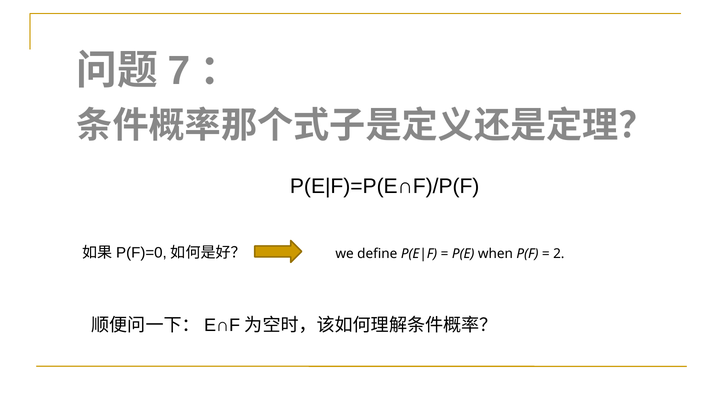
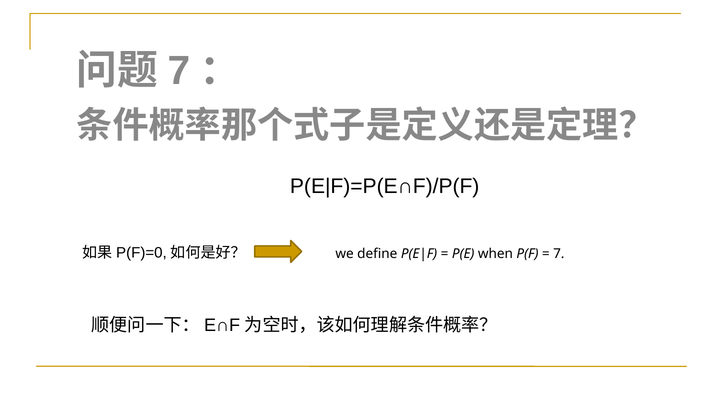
2 at (559, 254): 2 -> 7
